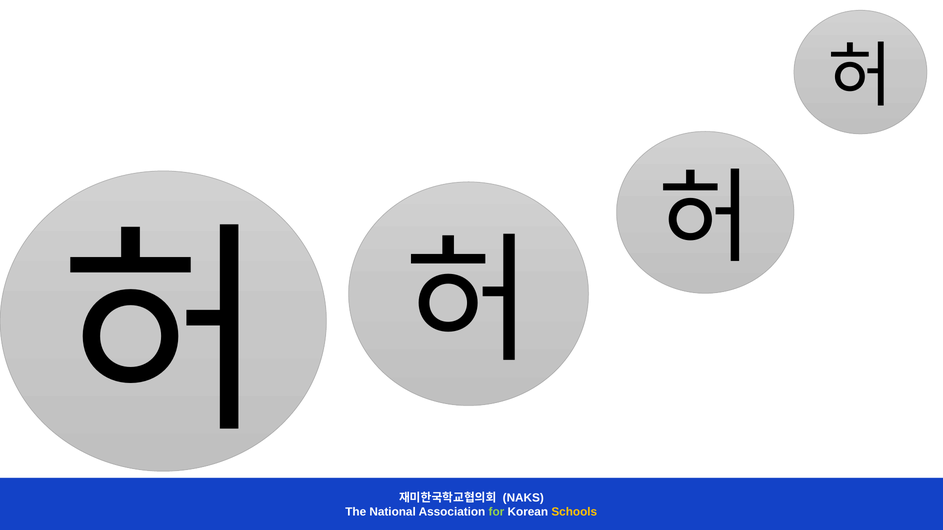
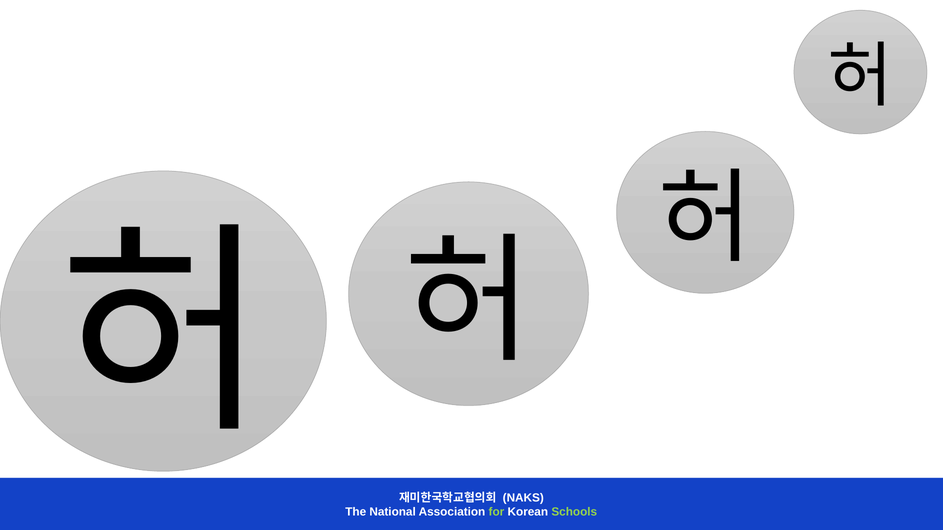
Schools colour: yellow -> light green
